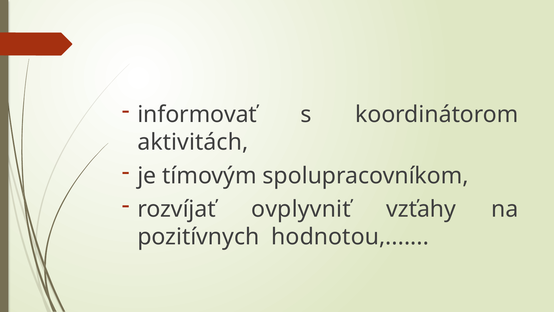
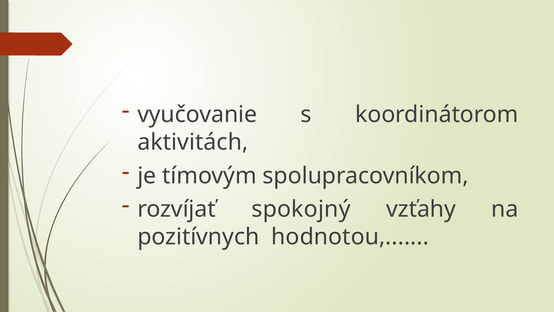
informovať: informovať -> vyučovanie
ovplyvniť: ovplyvniť -> spokojný
